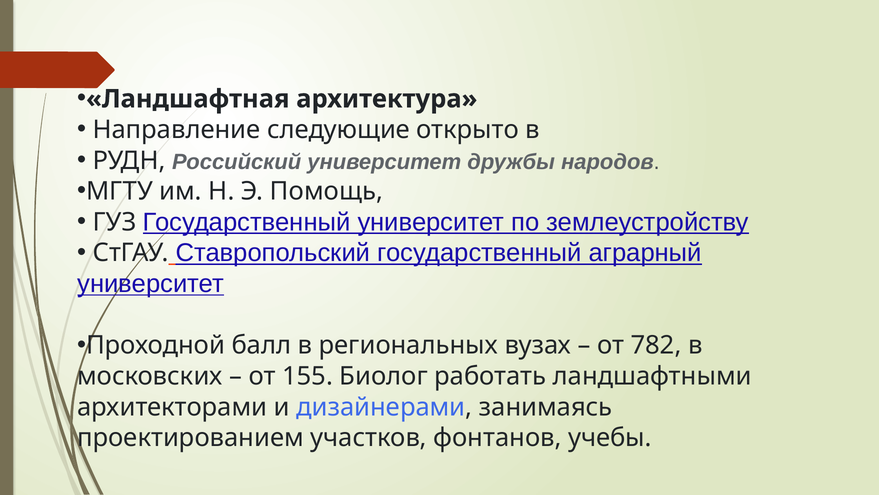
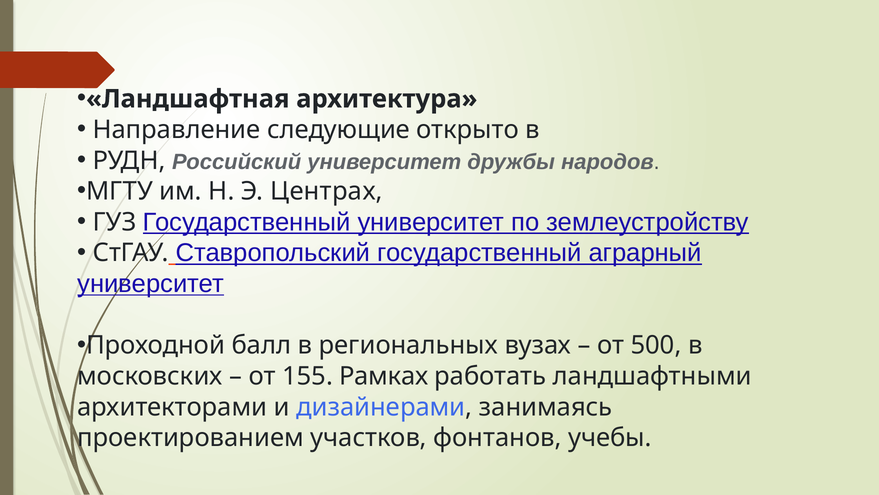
Помощь: Помощь -> Центрах
782: 782 -> 500
Биолог: Биолог -> Рамках
